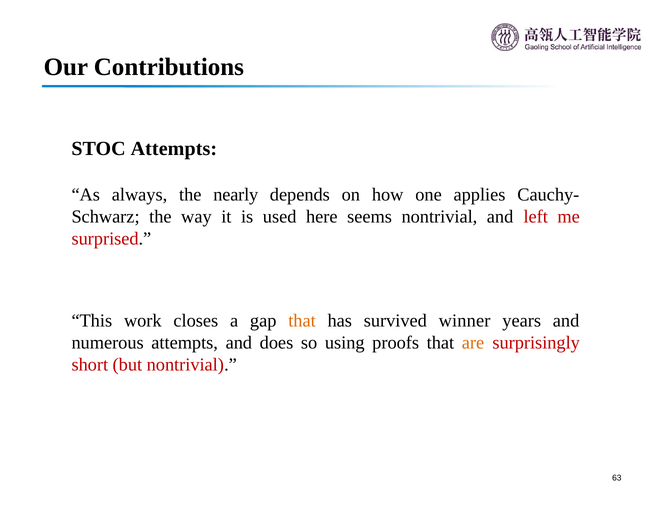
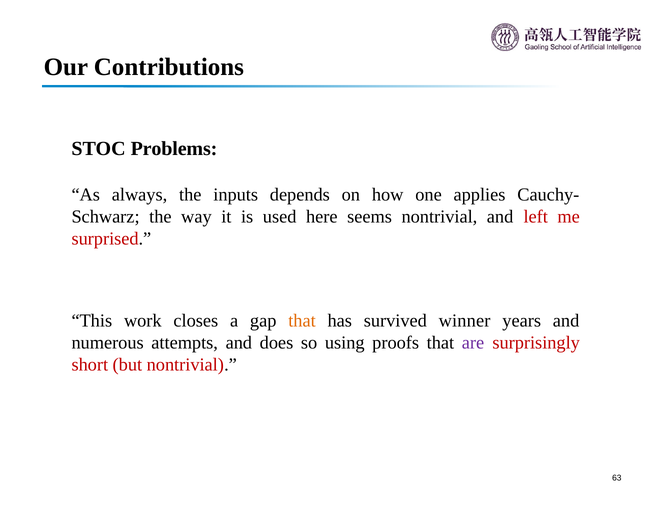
STOC Attempts: Attempts -> Problems
nearly: nearly -> inputs
are colour: orange -> purple
